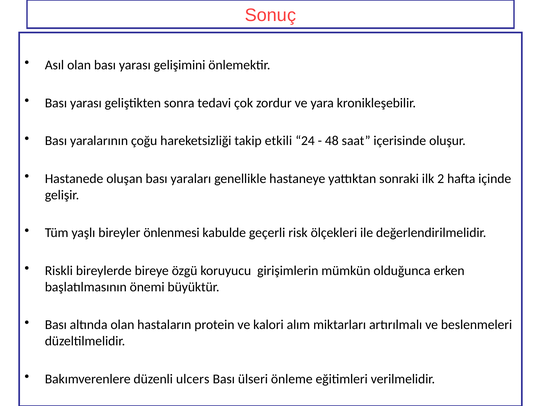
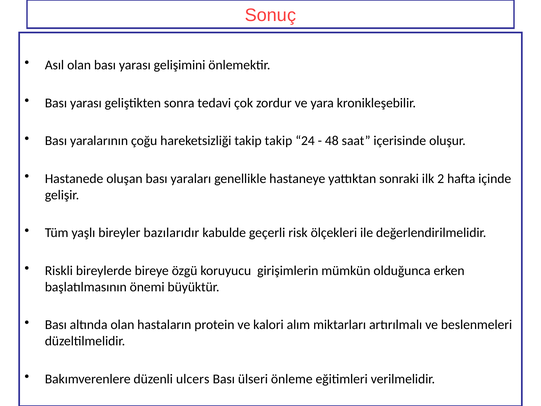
takip etkili: etkili -> takip
önlenmesi: önlenmesi -> bazılarıdır
